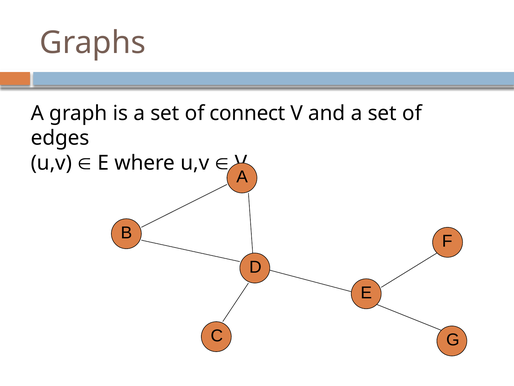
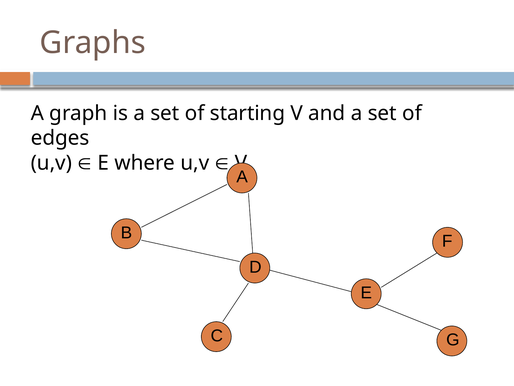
connect: connect -> starting
